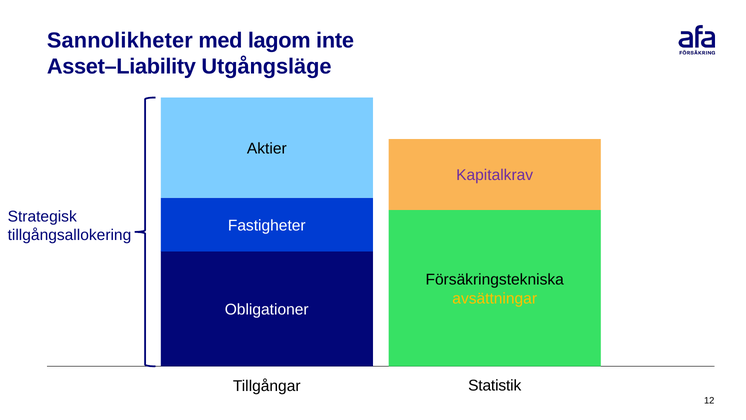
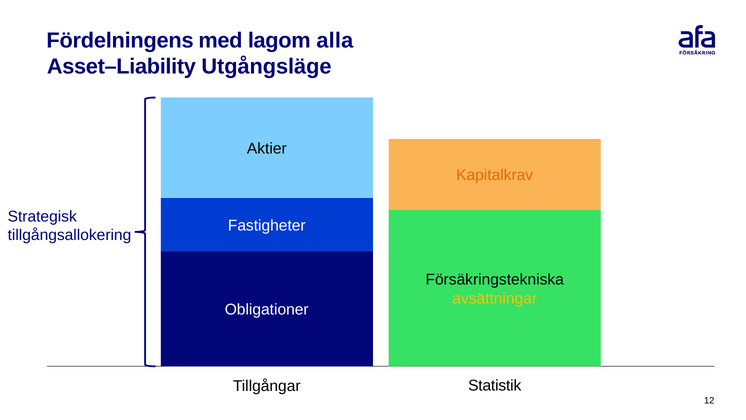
Sannolikheter: Sannolikheter -> Fördelningens
inte: inte -> alla
Kapitalkrav colour: purple -> orange
